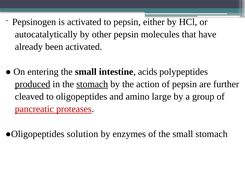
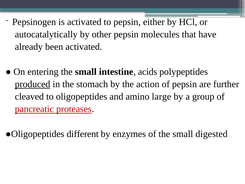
stomach at (92, 84) underline: present -> none
solution: solution -> different
small stomach: stomach -> digested
